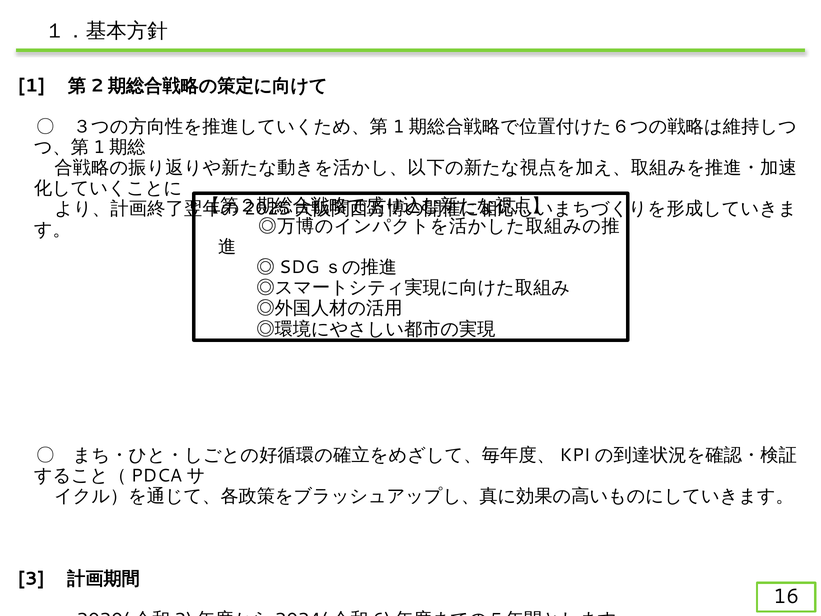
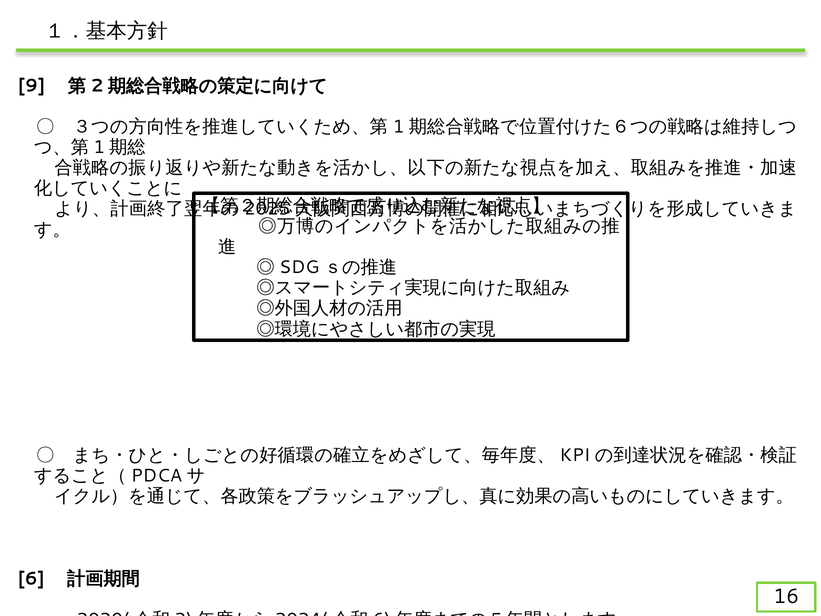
1: 1 -> 9
3: 3 -> 6
